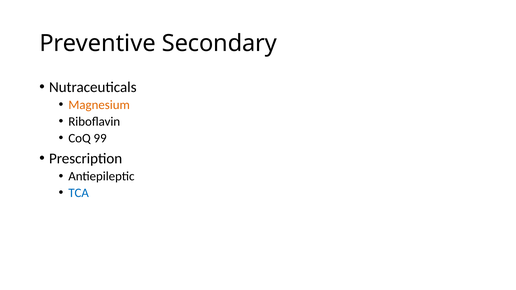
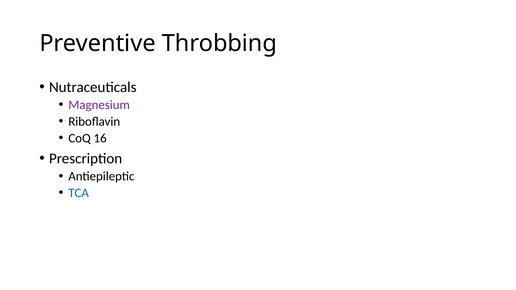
Secondary: Secondary -> Throbbing
Magnesium colour: orange -> purple
99: 99 -> 16
